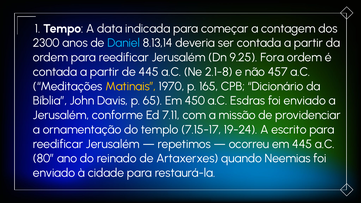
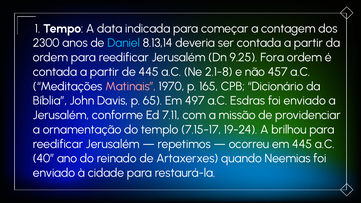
Matinais colour: yellow -> pink
450: 450 -> 497
escrito: escrito -> brilhou
80: 80 -> 40
